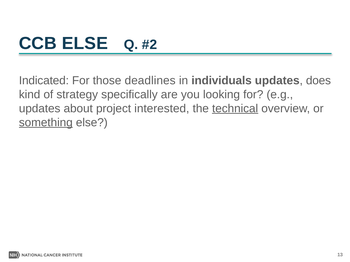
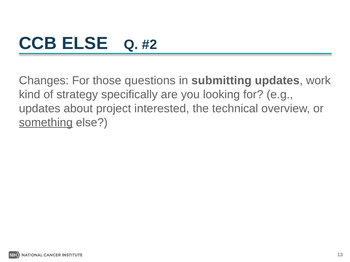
Indicated: Indicated -> Changes
deadlines: deadlines -> questions
individuals: individuals -> submitting
does: does -> work
technical underline: present -> none
